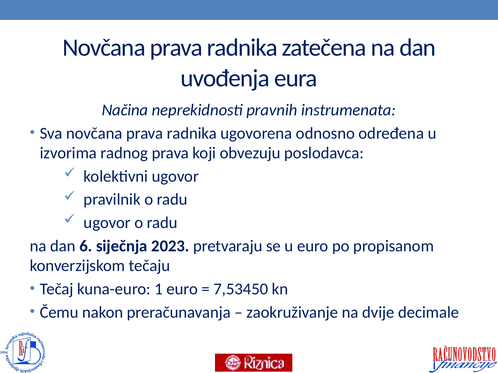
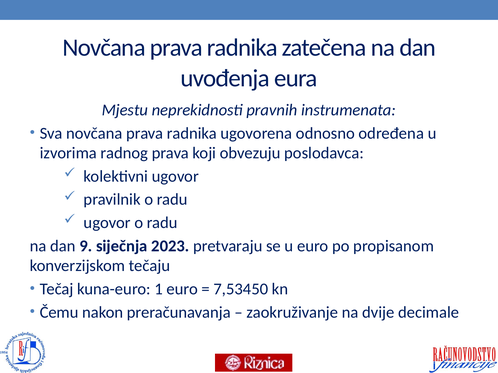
Načina: Načina -> Mjestu
6: 6 -> 9
